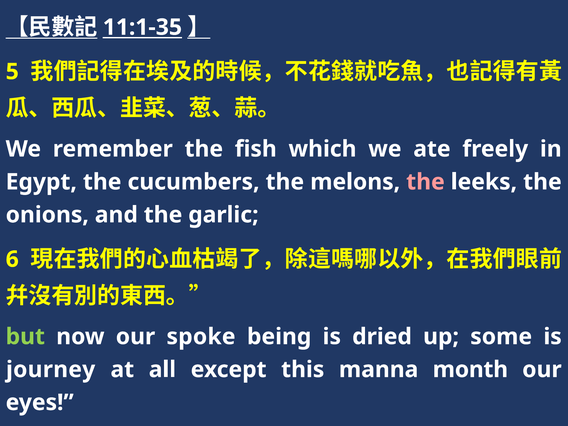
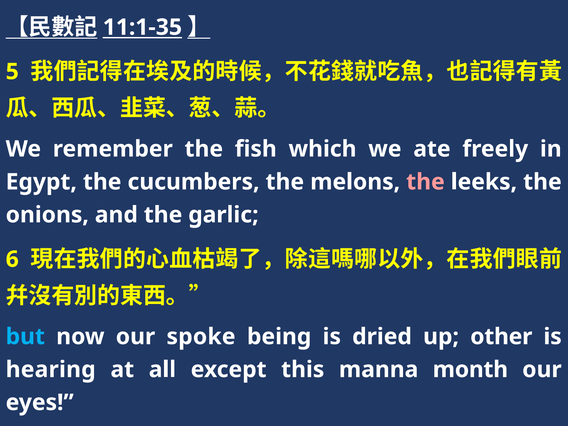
but colour: light green -> light blue
some: some -> other
journey: journey -> hearing
